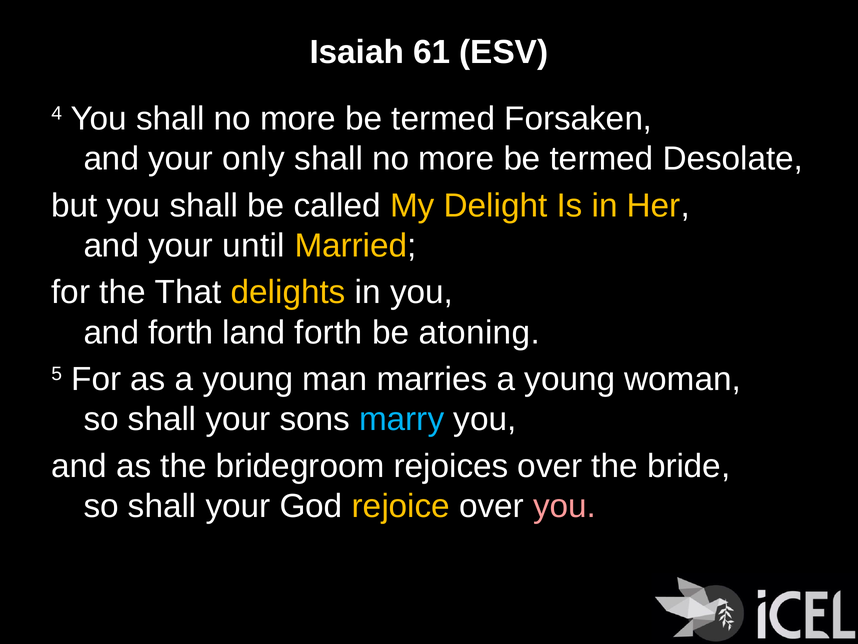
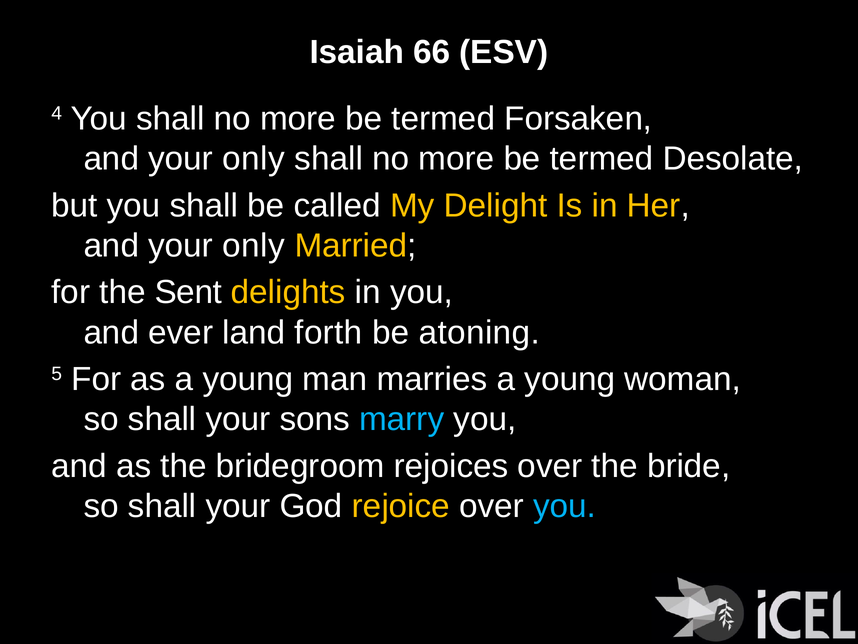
61: 61 -> 66
until at (254, 245): until -> only
That: That -> Sent
and forth: forth -> ever
you at (565, 506) colour: pink -> light blue
